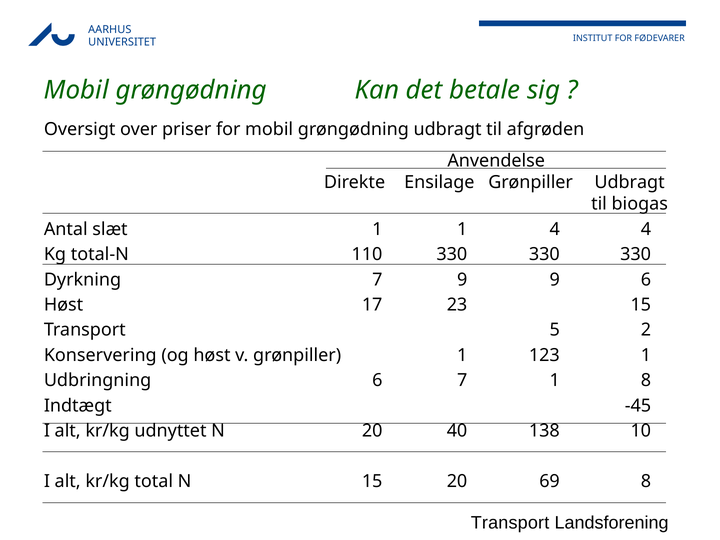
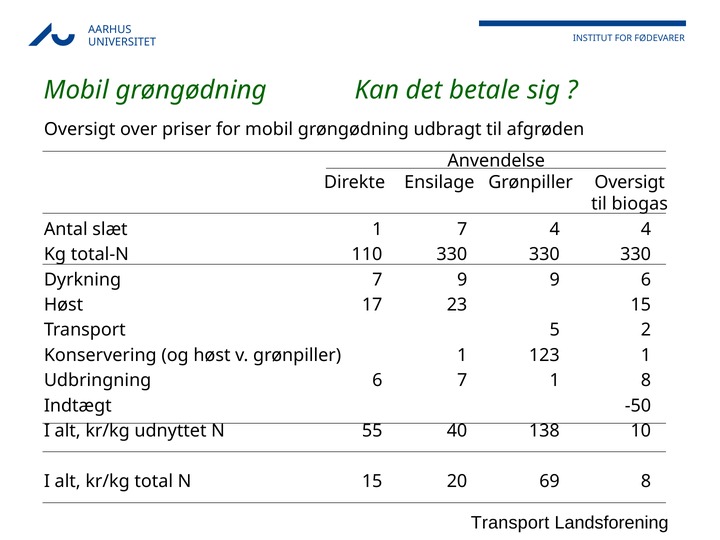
Grønpiller Udbragt: Udbragt -> Oversigt
1 1: 1 -> 7
-45: -45 -> -50
N 20: 20 -> 55
